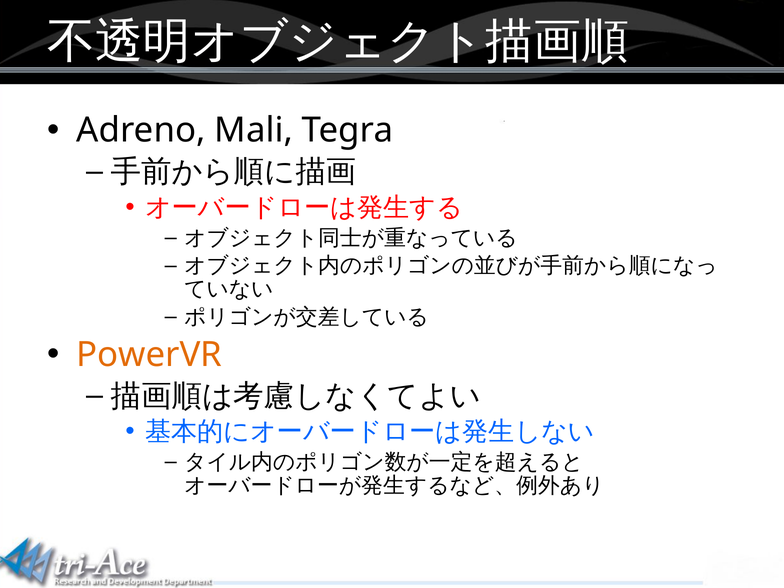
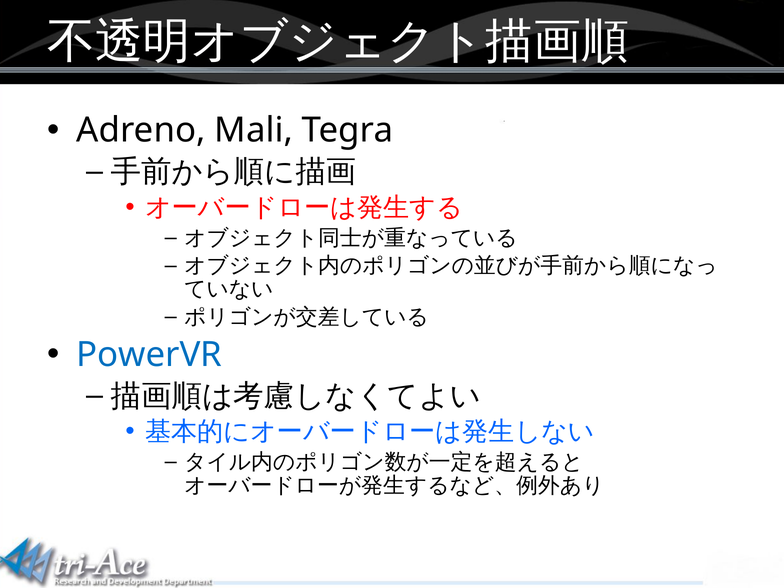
PowerVR colour: orange -> blue
